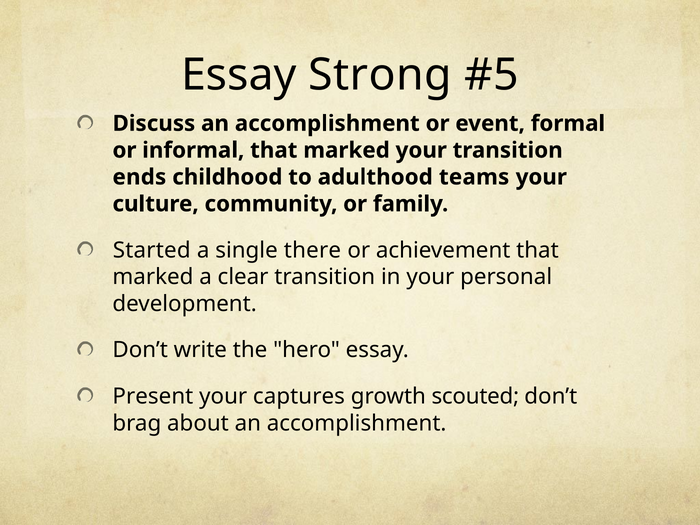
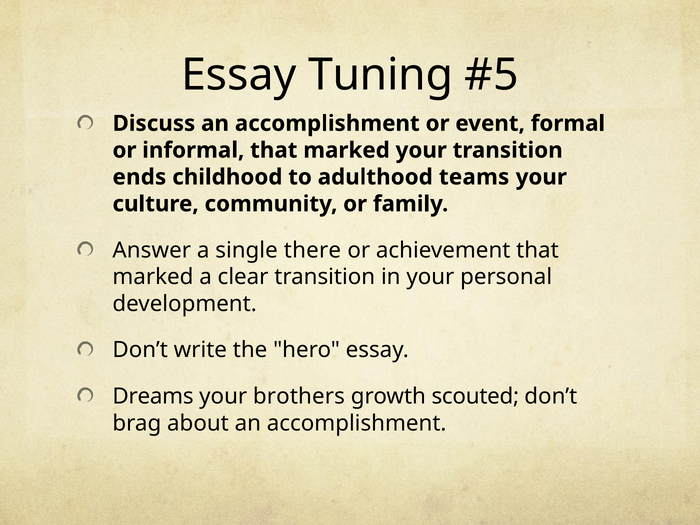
Strong: Strong -> Tuning
Started: Started -> Answer
Present: Present -> Dreams
captures: captures -> brothers
